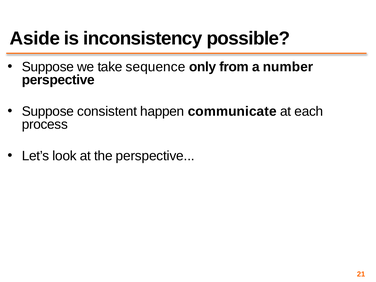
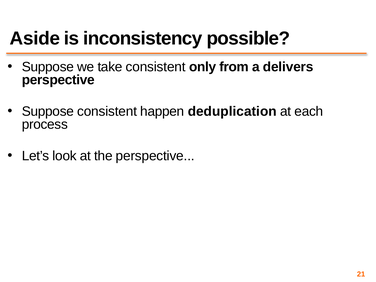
take sequence: sequence -> consistent
number: number -> delivers
communicate: communicate -> deduplication
